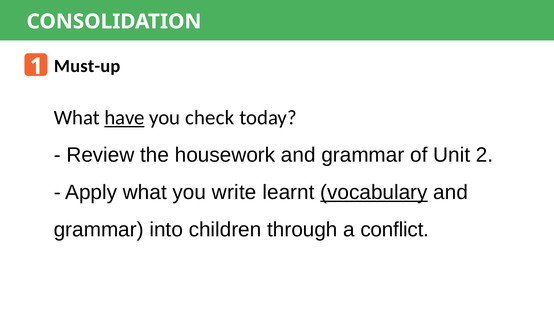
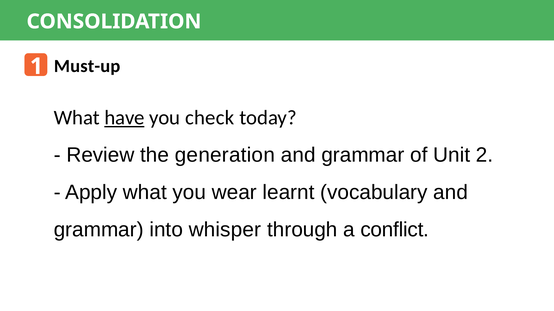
housework: housework -> generation
write: write -> wear
vocabulary underline: present -> none
children: children -> whisper
